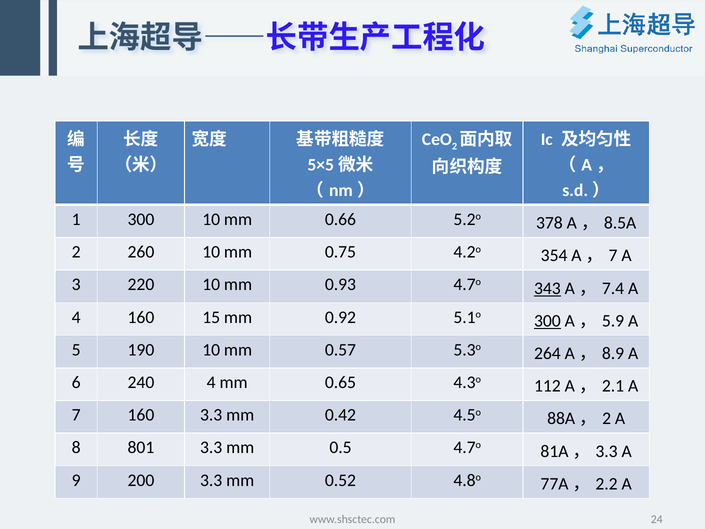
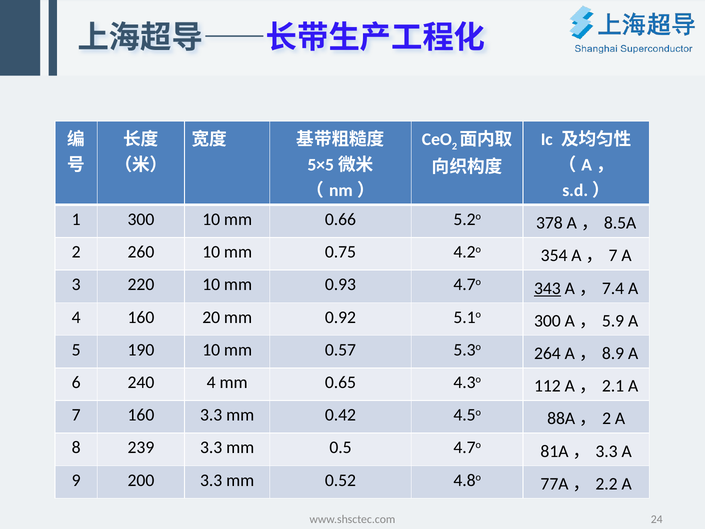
15: 15 -> 20
300 at (547, 321) underline: present -> none
801: 801 -> 239
